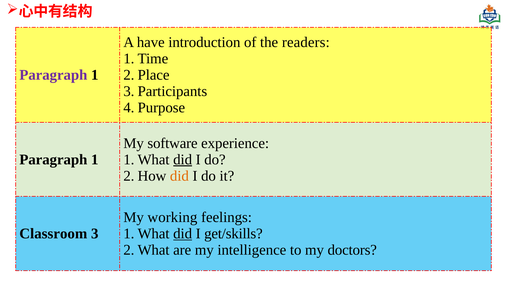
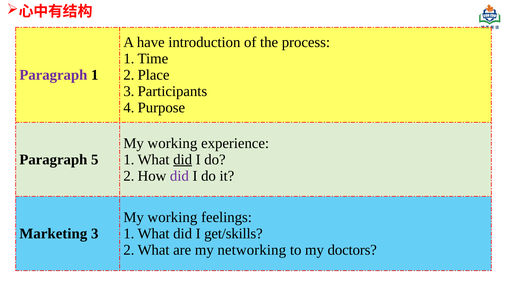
readers: readers -> process
software at (173, 143): software -> working
1 at (95, 160): 1 -> 5
did at (179, 176) colour: orange -> purple
Classroom: Classroom -> Marketing
did at (183, 234) underline: present -> none
intelligence: intelligence -> networking
